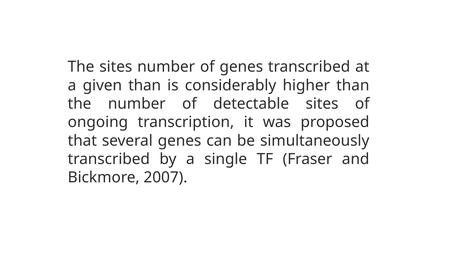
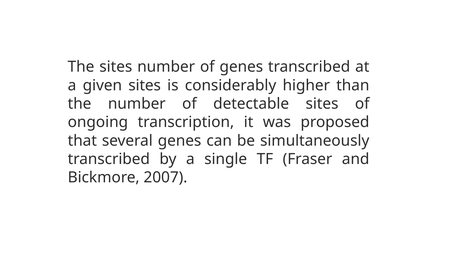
given than: than -> sites
